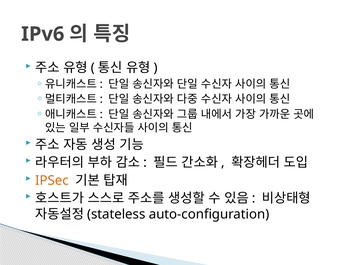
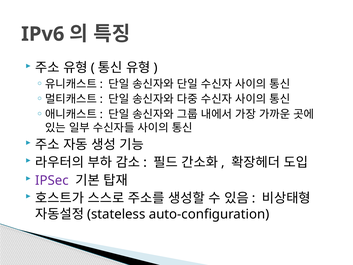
IPSec colour: orange -> purple
